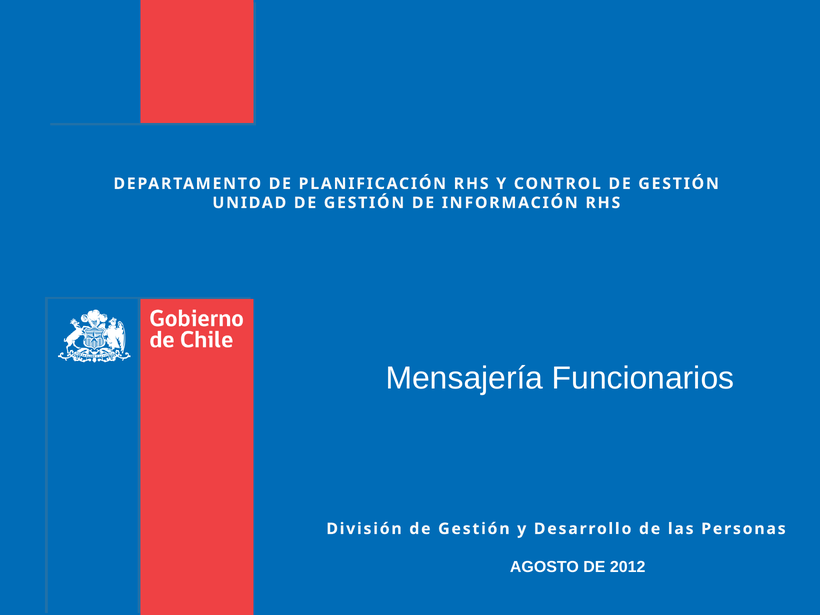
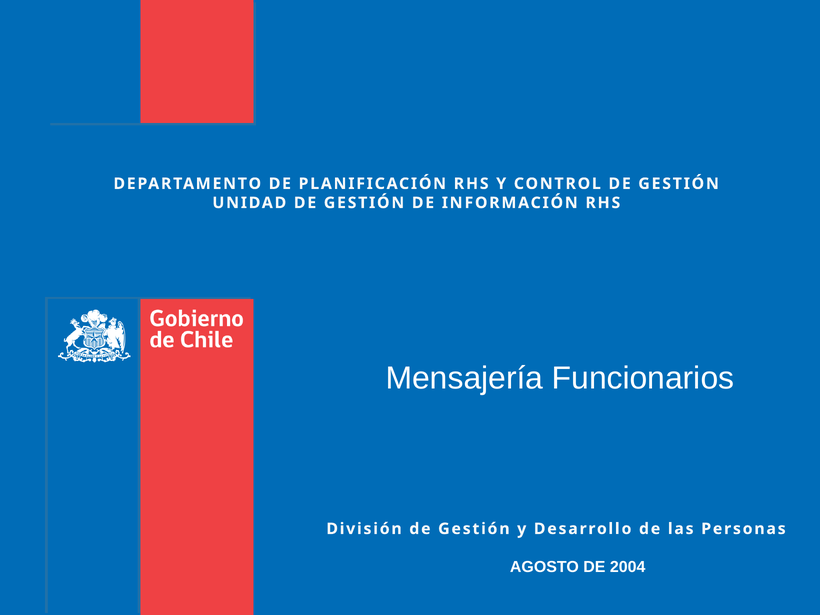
2012: 2012 -> 2004
